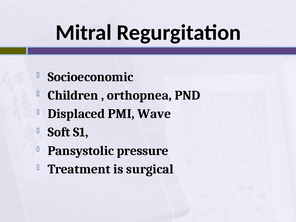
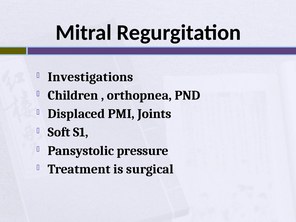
Socioeconomic: Socioeconomic -> Investigations
Wave: Wave -> Joints
